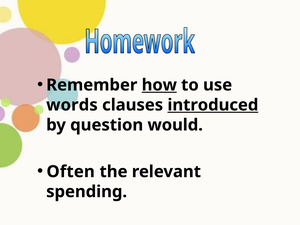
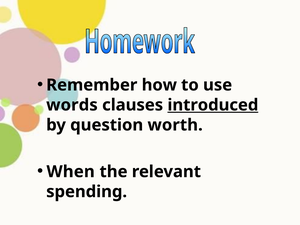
how underline: present -> none
would: would -> worth
Often: Often -> When
